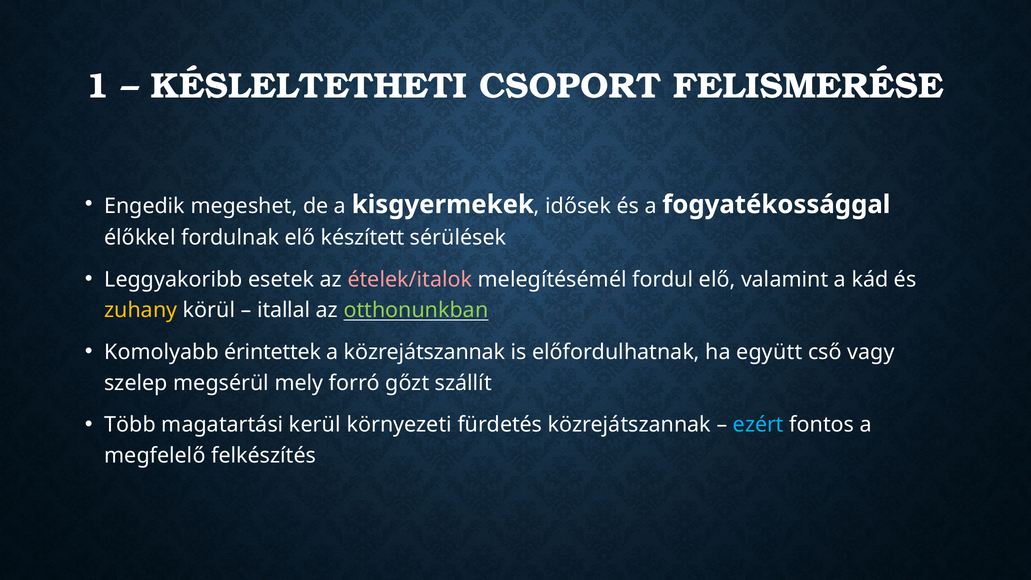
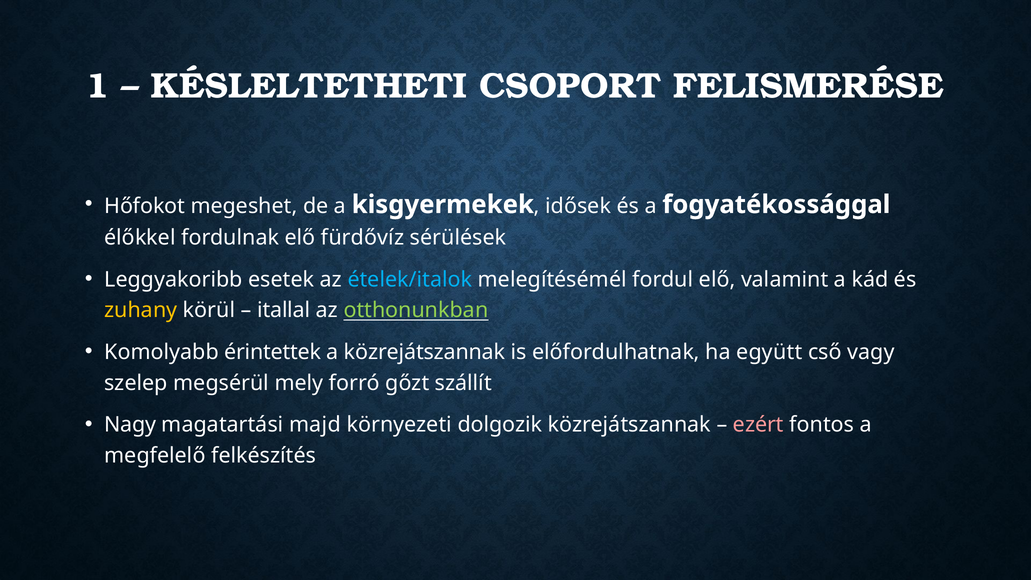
Engedik: Engedik -> Hőfokot
készített: készített -> fürdővíz
ételek/italok colour: pink -> light blue
Több: Több -> Nagy
kerül: kerül -> majd
fürdetés: fürdetés -> dolgozik
ezért colour: light blue -> pink
